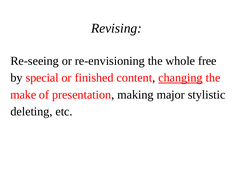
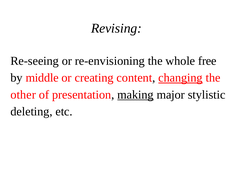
special: special -> middle
finished: finished -> creating
make: make -> other
making underline: none -> present
